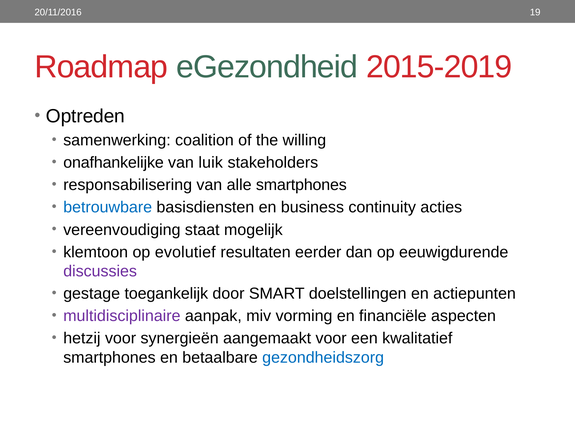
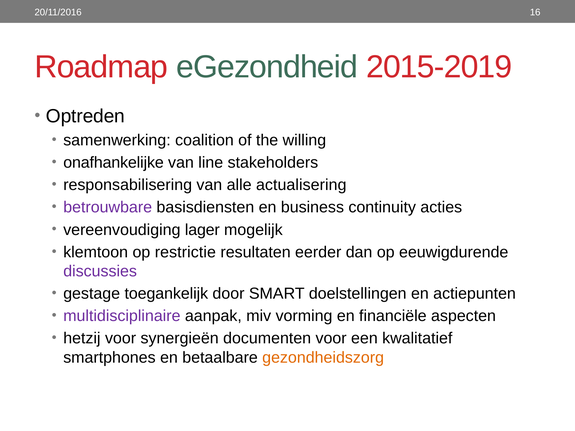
19: 19 -> 16
luik: luik -> line
alle smartphones: smartphones -> actualisering
betrouwbare colour: blue -> purple
staat: staat -> lager
evolutief: evolutief -> restrictie
aangemaakt: aangemaakt -> documenten
gezondheidszorg colour: blue -> orange
